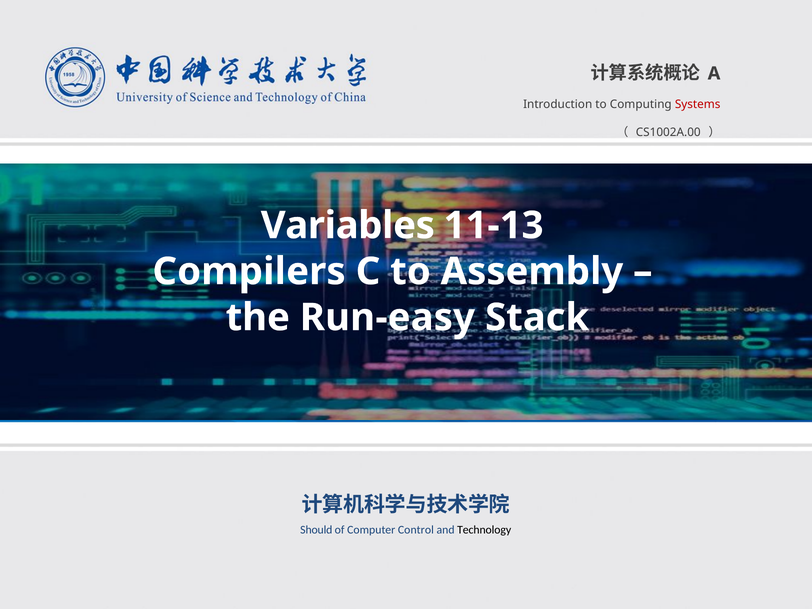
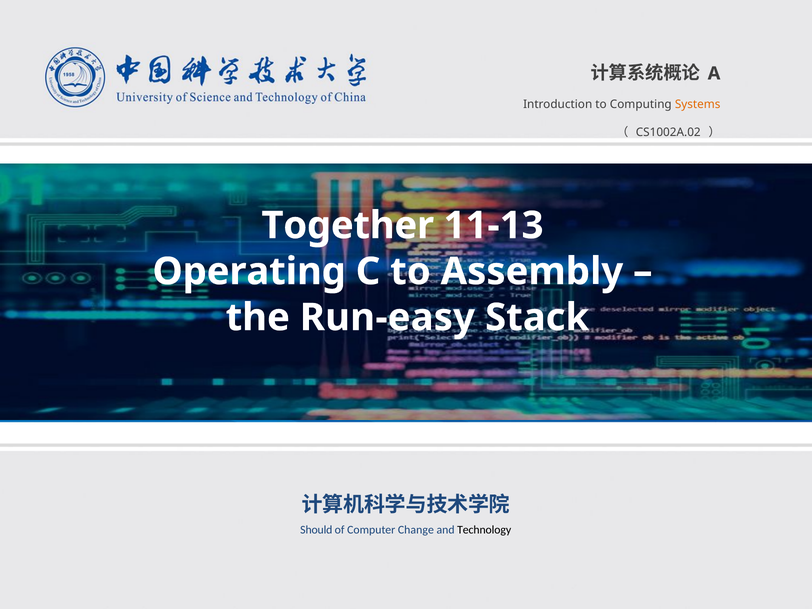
Systems colour: red -> orange
CS1002A.00: CS1002A.00 -> CS1002A.02
Variables: Variables -> Together
Compilers: Compilers -> Operating
Control: Control -> Change
